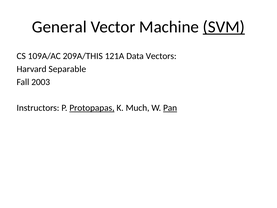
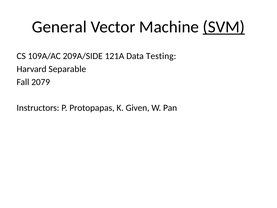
209A/THIS: 209A/THIS -> 209A/SIDE
Vectors: Vectors -> Testing
2003: 2003 -> 2079
Protopapas underline: present -> none
Much: Much -> Given
Pan underline: present -> none
